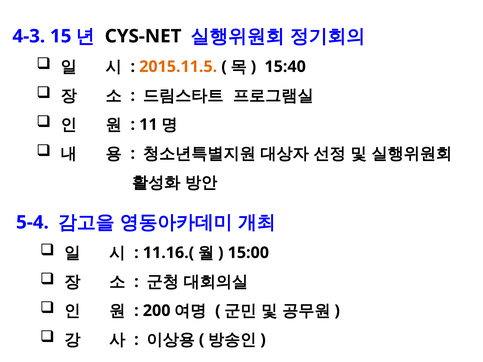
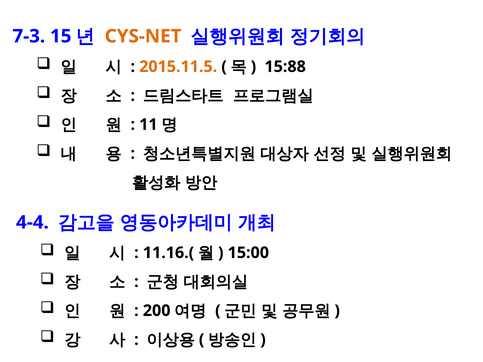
4-3: 4-3 -> 7-3
CYS-NET colour: black -> orange
15:40: 15:40 -> 15:88
5-4: 5-4 -> 4-4
